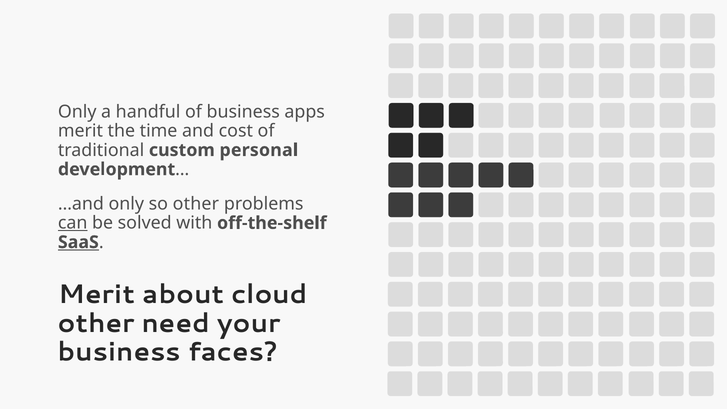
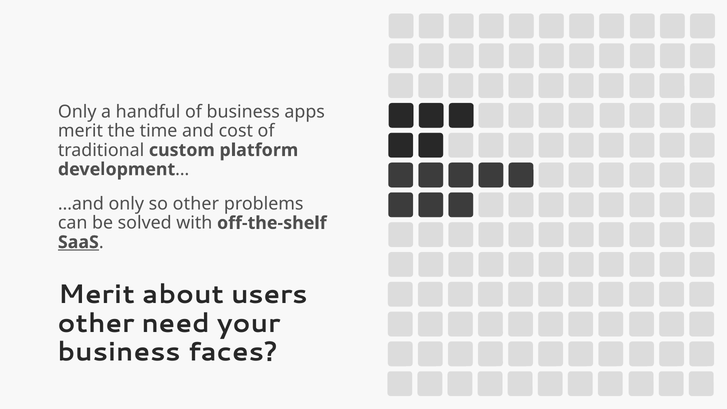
personal: personal -> platform
can underline: present -> none
cloud: cloud -> users
